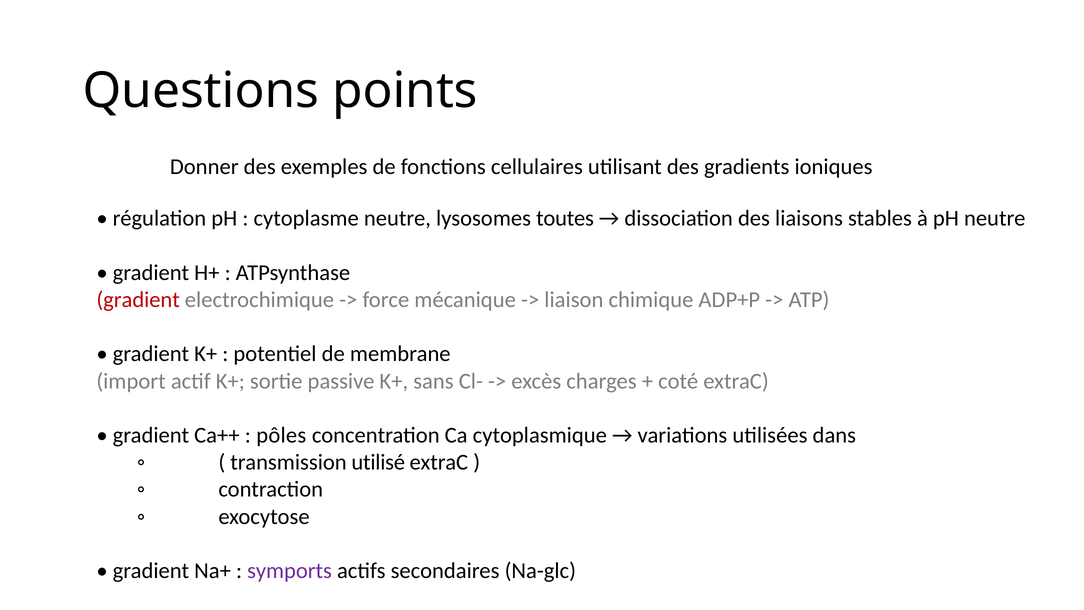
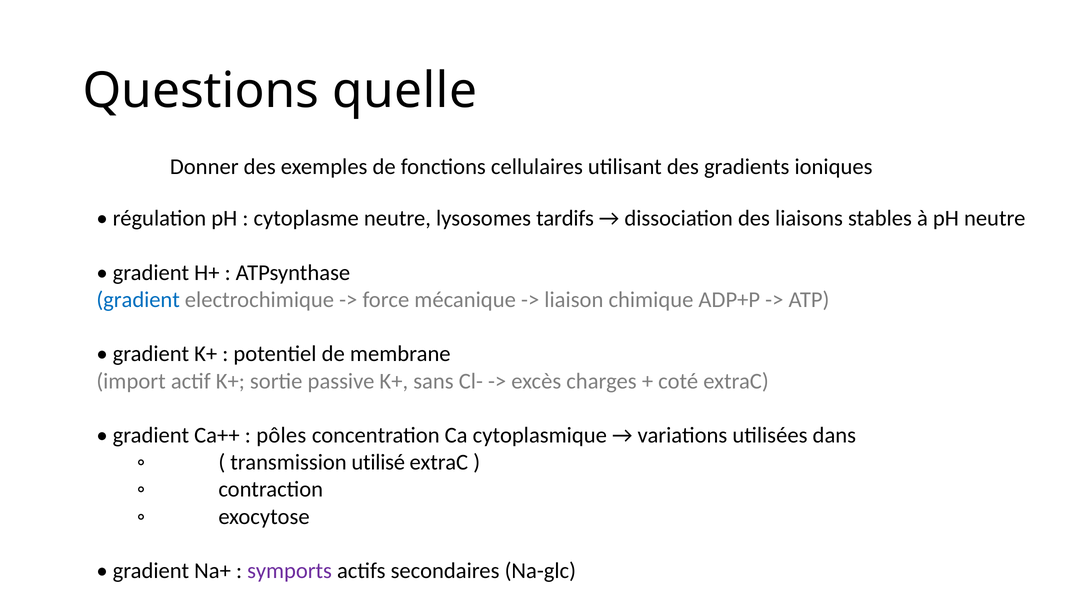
points: points -> quelle
toutes: toutes -> tardifs
gradient at (138, 300) colour: red -> blue
